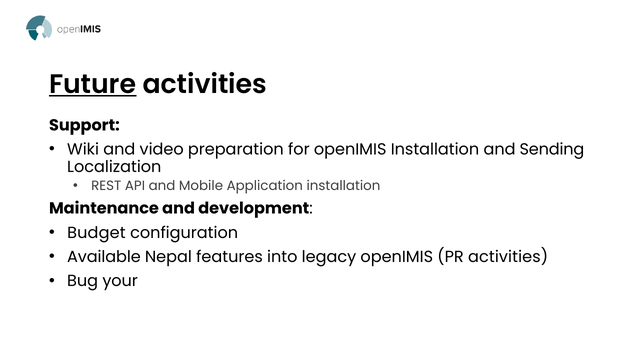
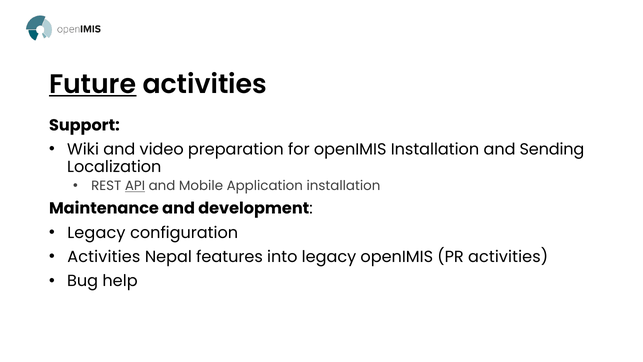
API underline: none -> present
Budget at (96, 232): Budget -> Legacy
Available at (104, 257): Available -> Activities
your: your -> help
